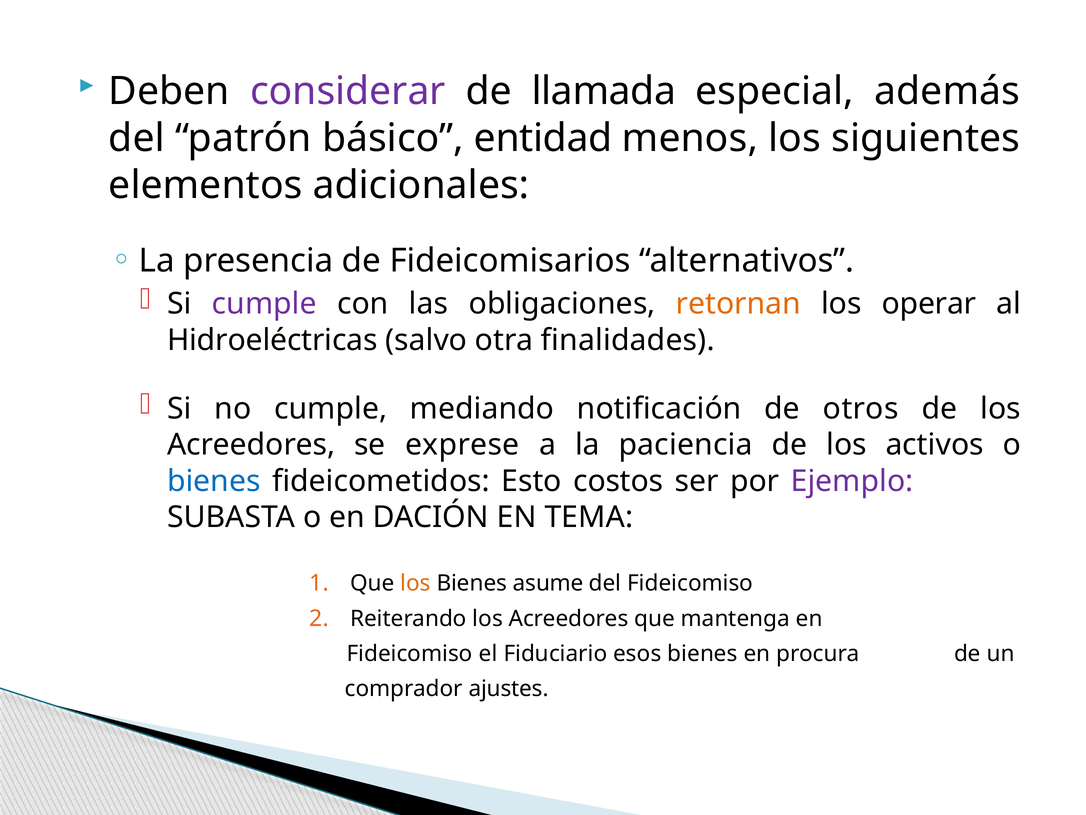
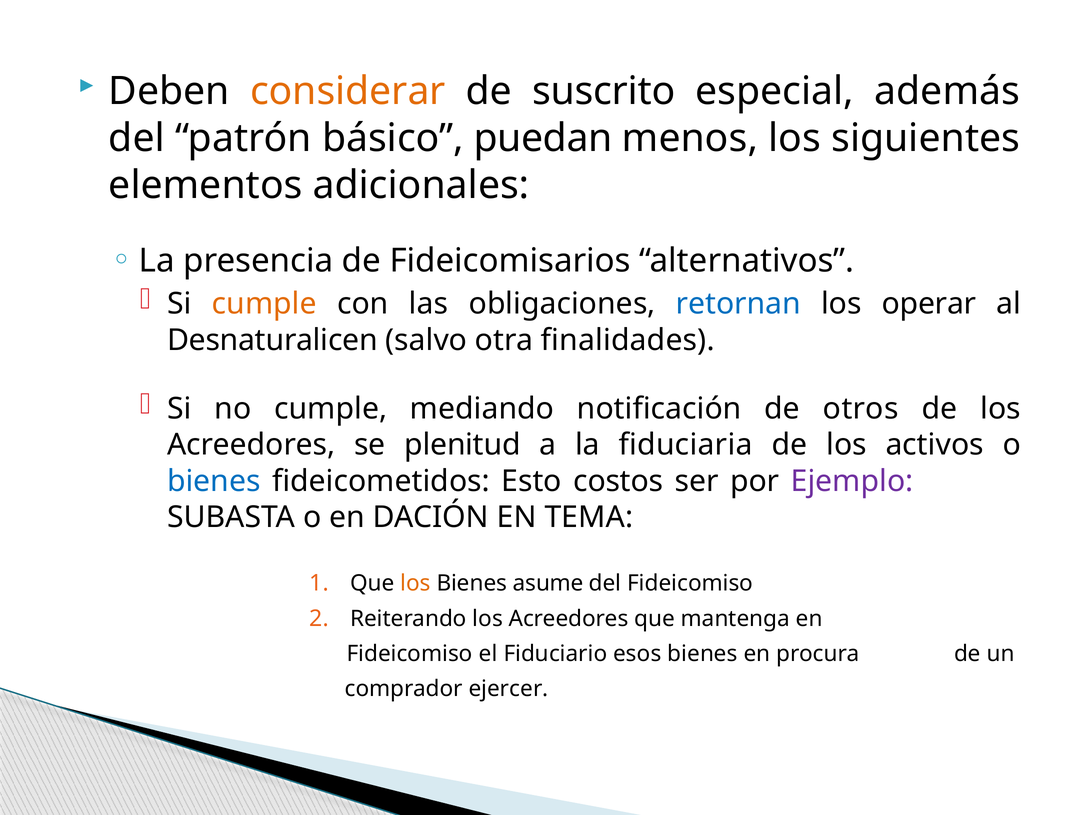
considerar colour: purple -> orange
llamada: llamada -> suscrito
entidad: entidad -> puedan
cumple at (264, 304) colour: purple -> orange
retornan colour: orange -> blue
Hidroeléctricas: Hidroeléctricas -> Desnaturalicen
exprese: exprese -> plenitud
paciencia: paciencia -> fiduciaria
ajustes: ajustes -> ejercer
